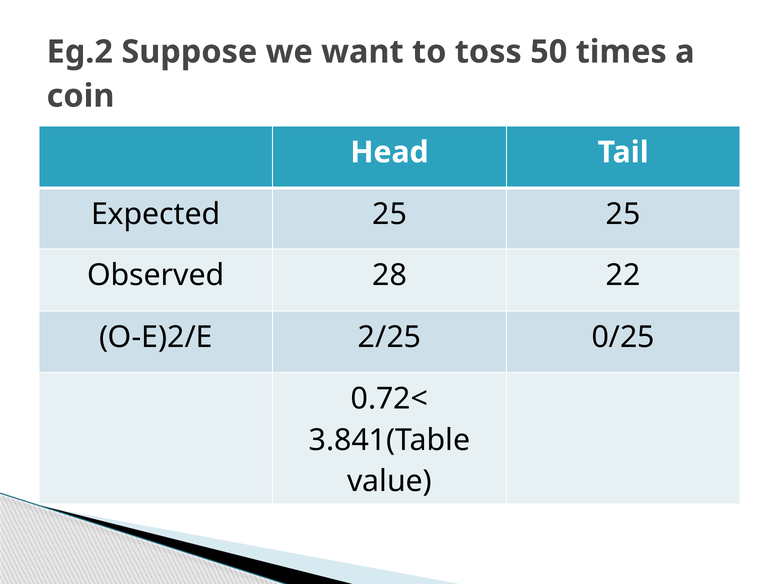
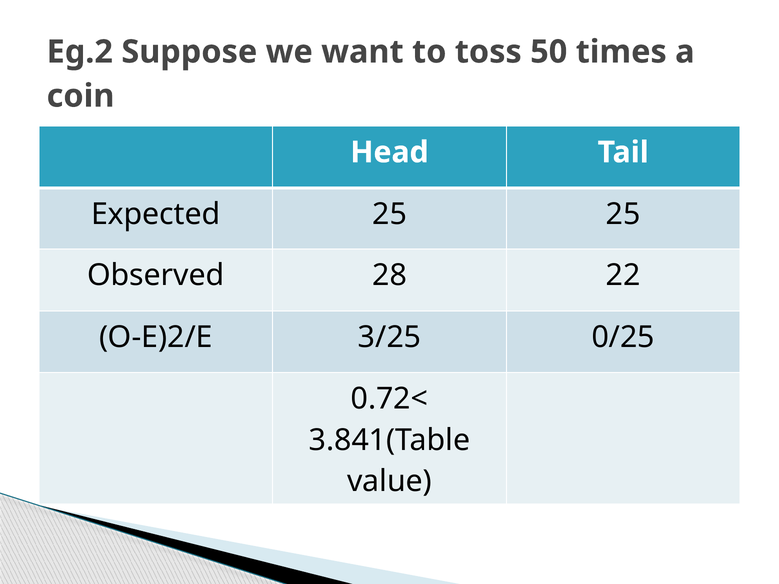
2/25: 2/25 -> 3/25
